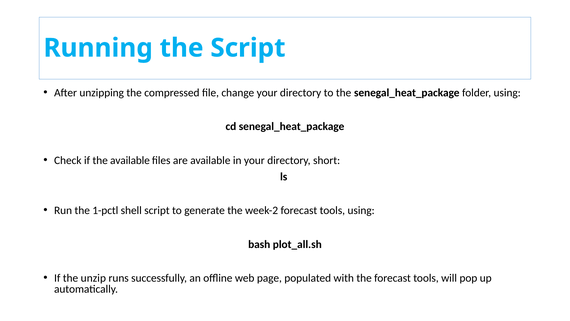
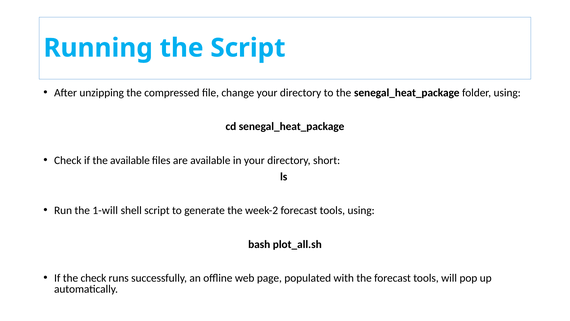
1-pctl: 1-pctl -> 1-will
the unzip: unzip -> check
